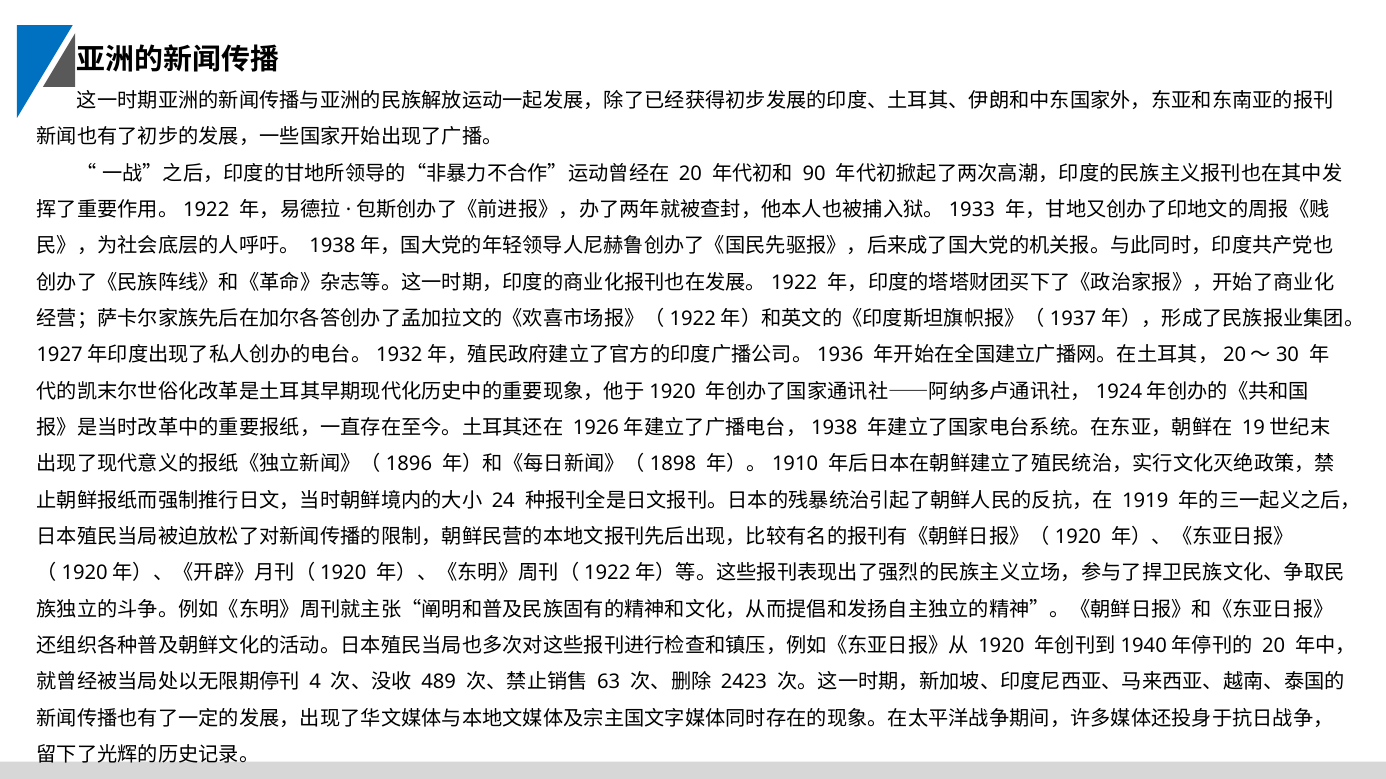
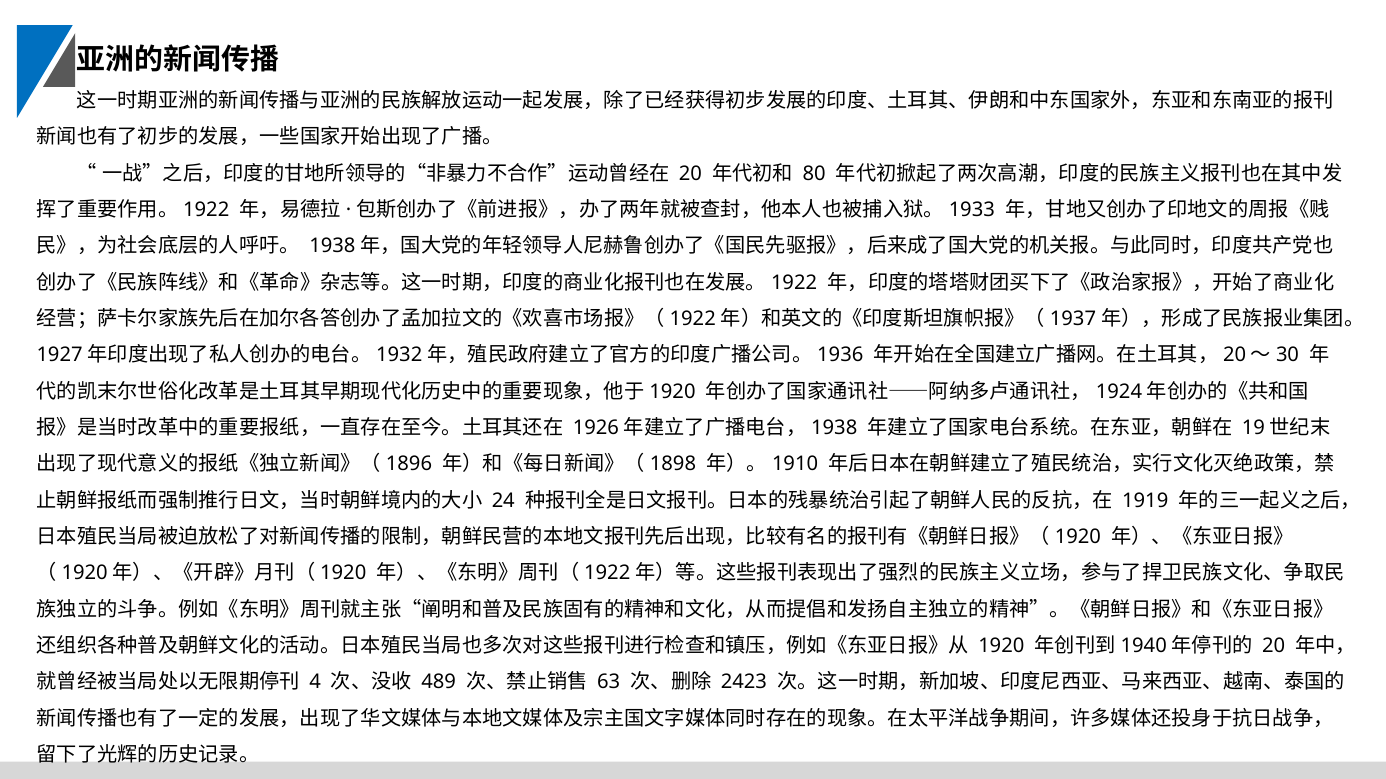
90: 90 -> 80
